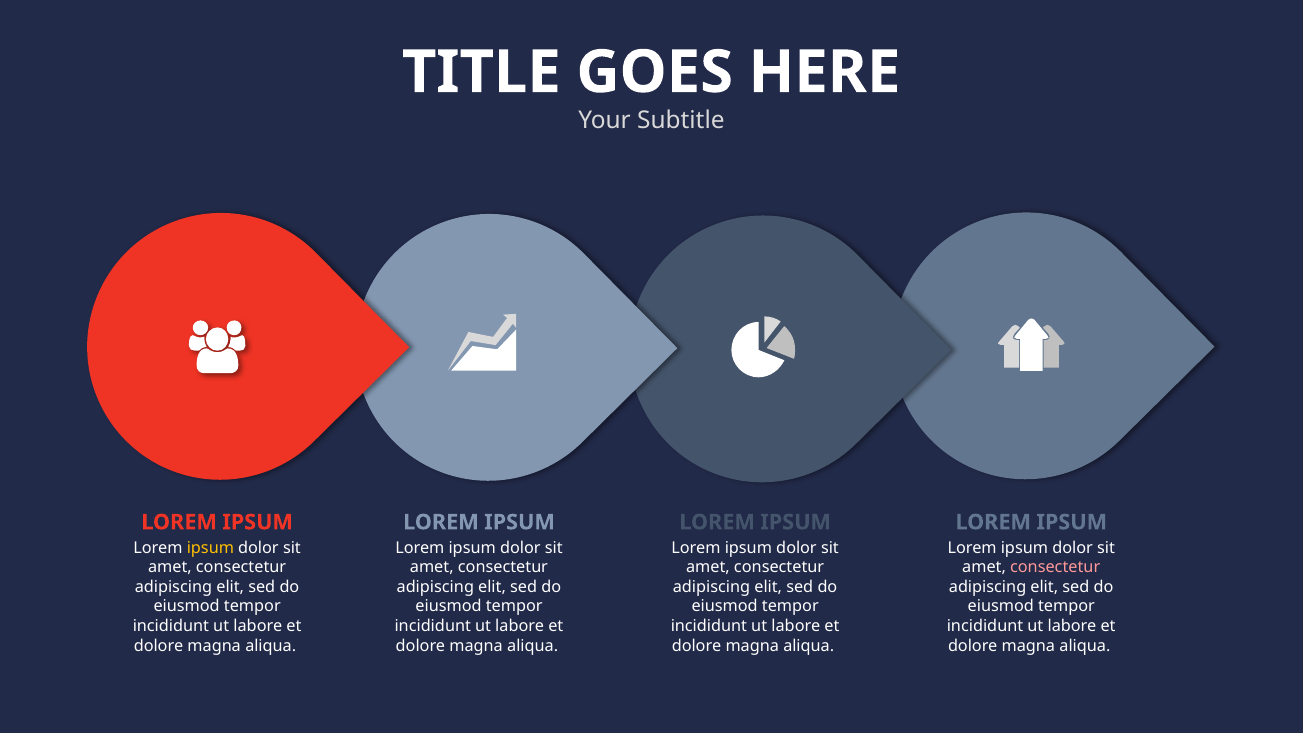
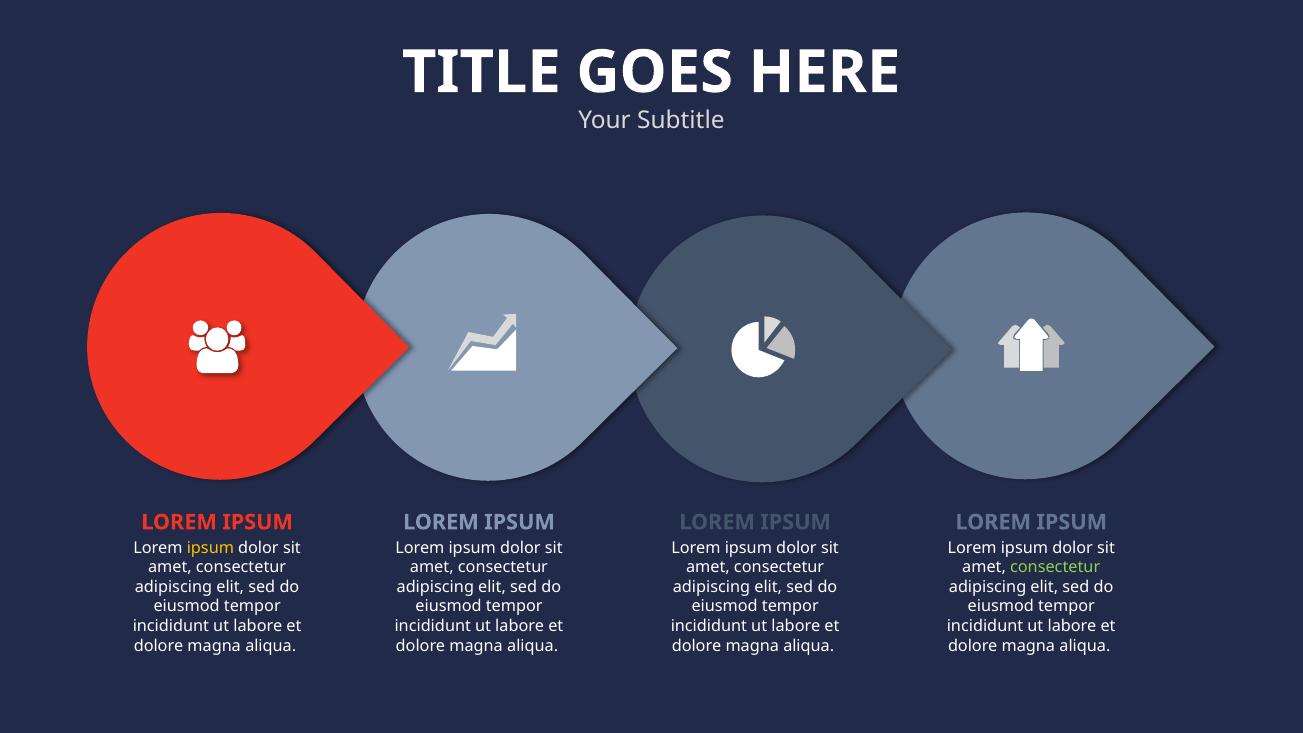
consectetur at (1055, 567) colour: pink -> light green
